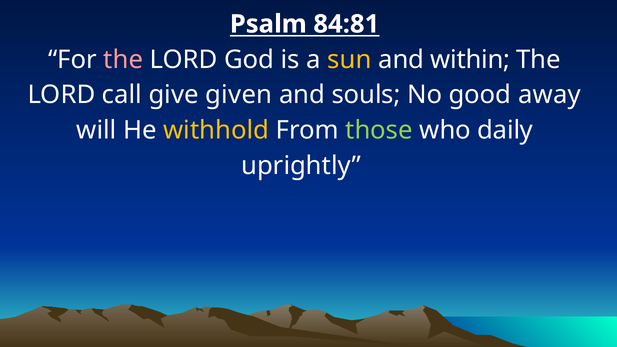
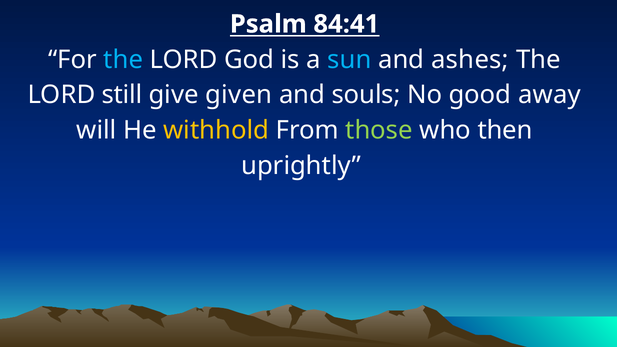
84:81: 84:81 -> 84:41
the at (123, 60) colour: pink -> light blue
sun colour: yellow -> light blue
within: within -> ashes
call: call -> still
daily: daily -> then
